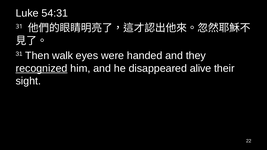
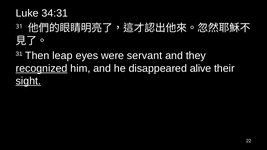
54:31: 54:31 -> 34:31
walk: walk -> leap
handed: handed -> servant
sight underline: none -> present
